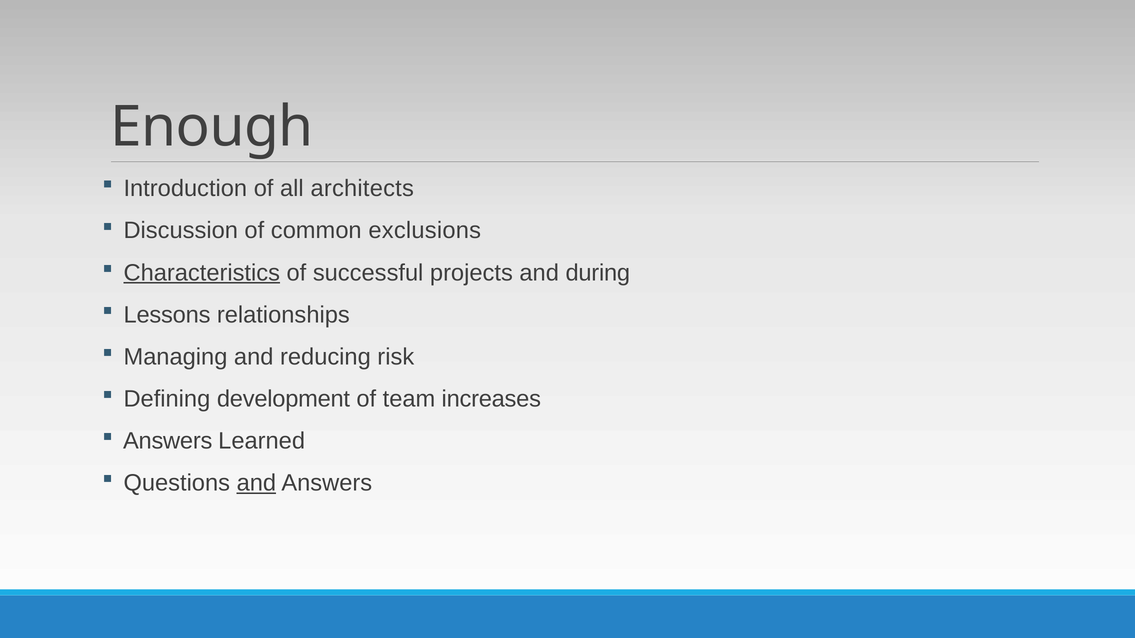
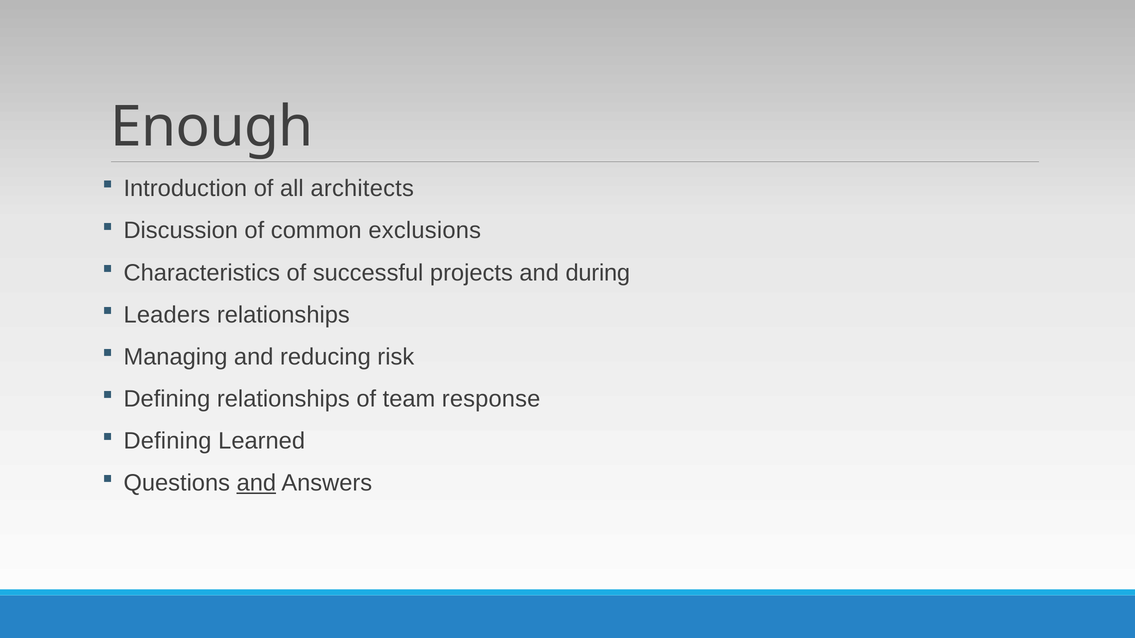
Characteristics underline: present -> none
Lessons: Lessons -> Leaders
Defining development: development -> relationships
increases: increases -> response
Answers at (168, 441): Answers -> Defining
